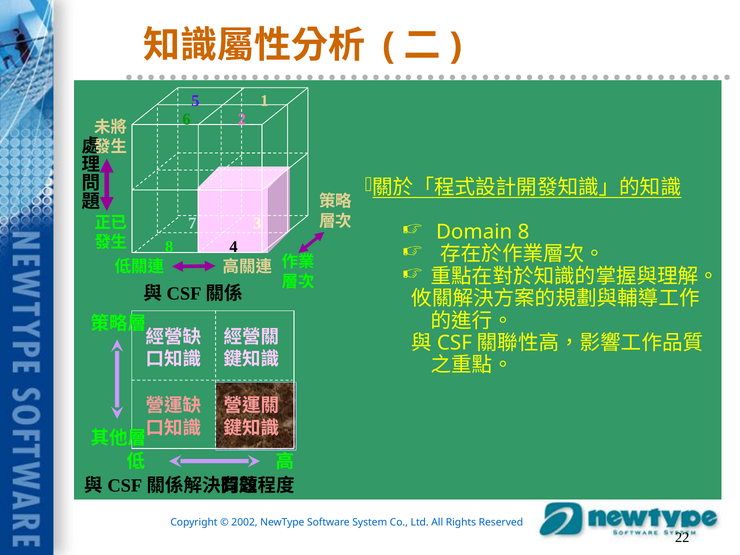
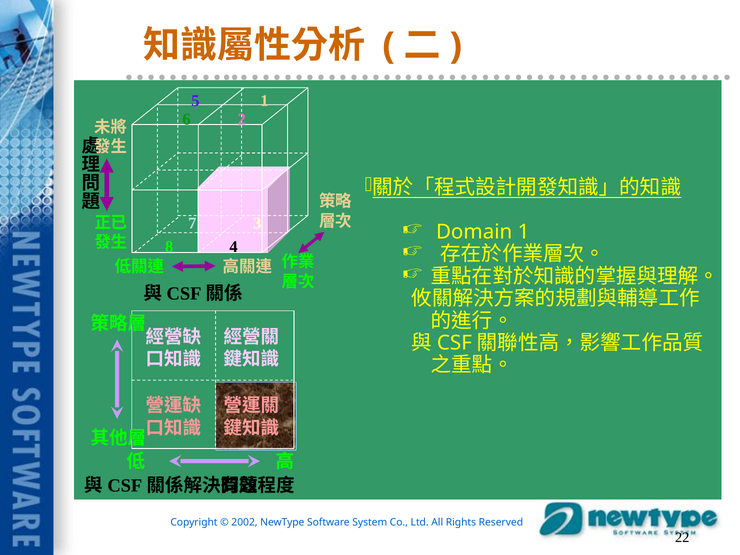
Domain 8: 8 -> 1
